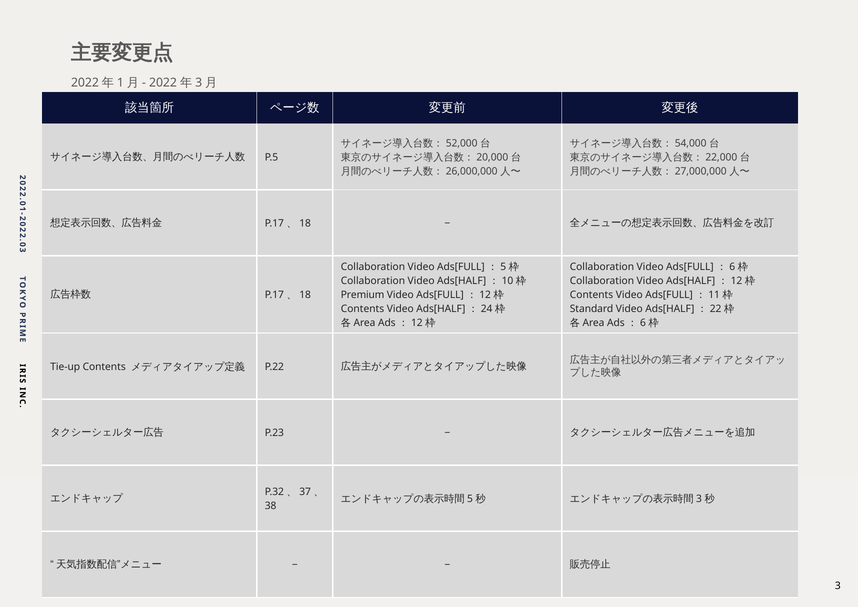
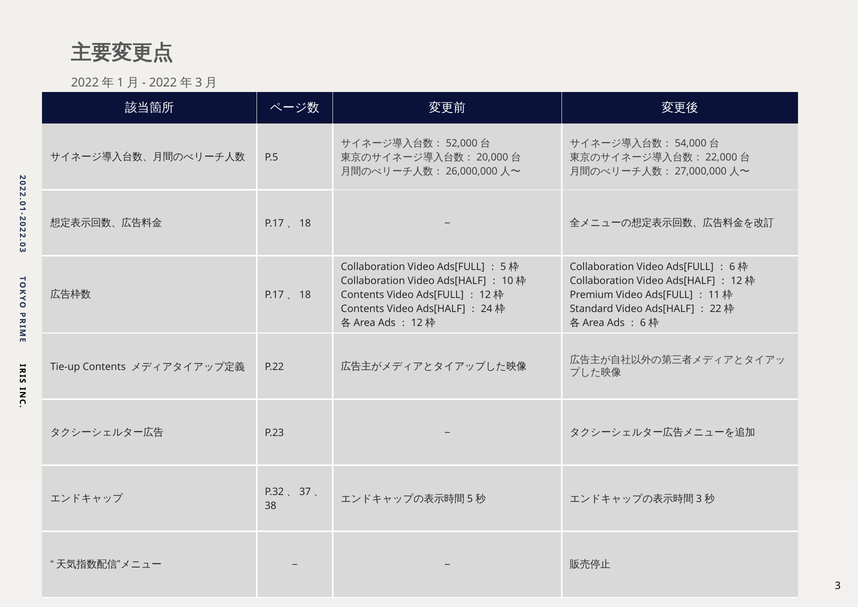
Premium at (363, 295): Premium -> Contents
Contents at (592, 295): Contents -> Premium
